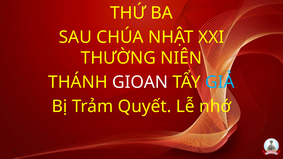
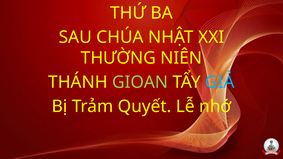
GIOAN colour: white -> light green
